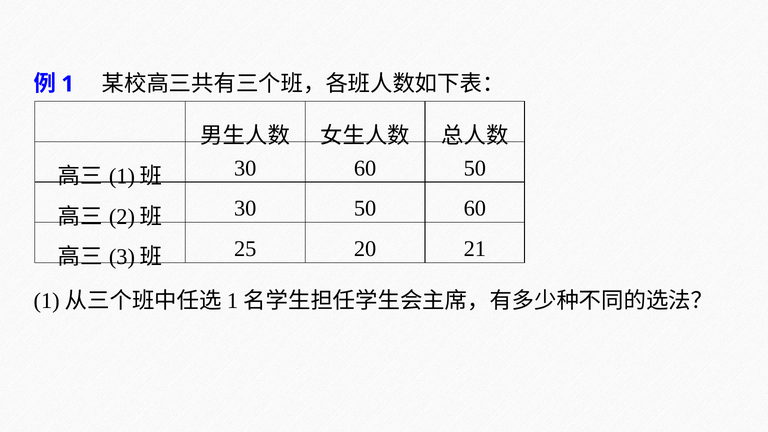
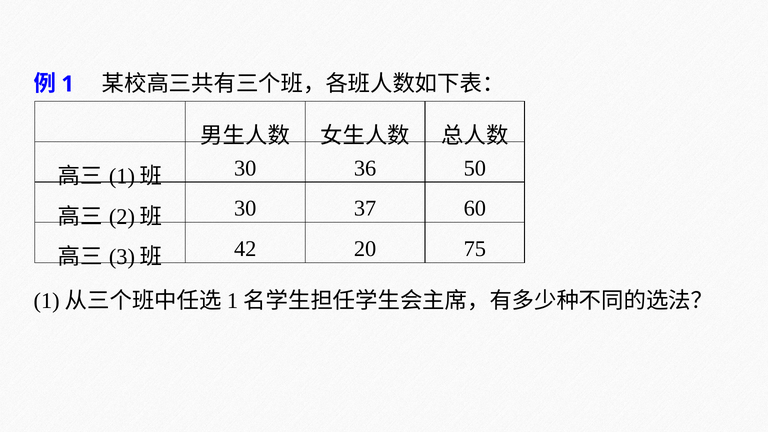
30 60: 60 -> 36
30 50: 50 -> 37
25: 25 -> 42
21: 21 -> 75
